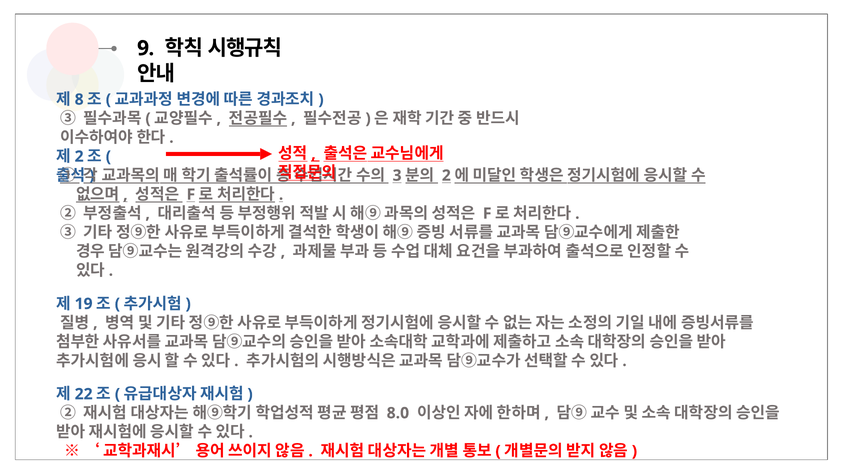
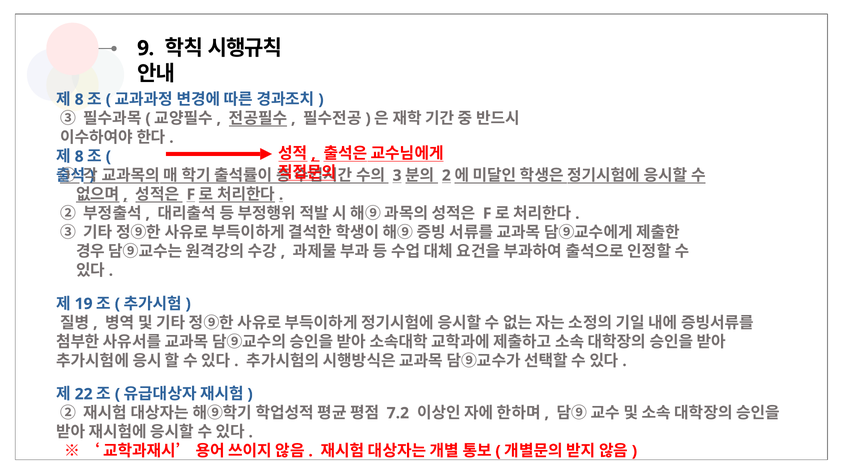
2 at (79, 156): 2 -> 8
8.0: 8.0 -> 7.2
